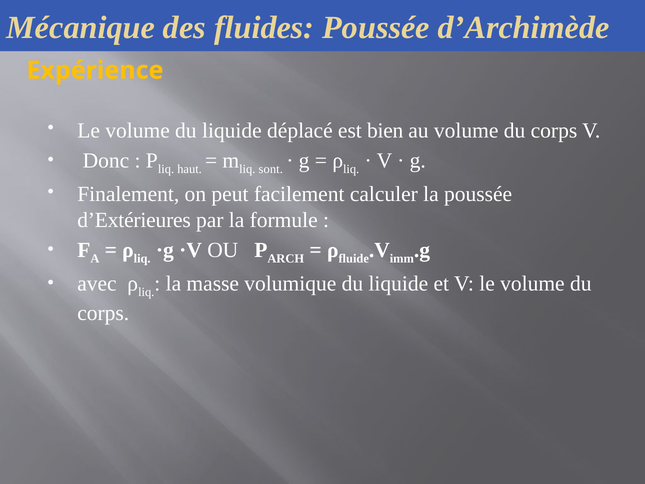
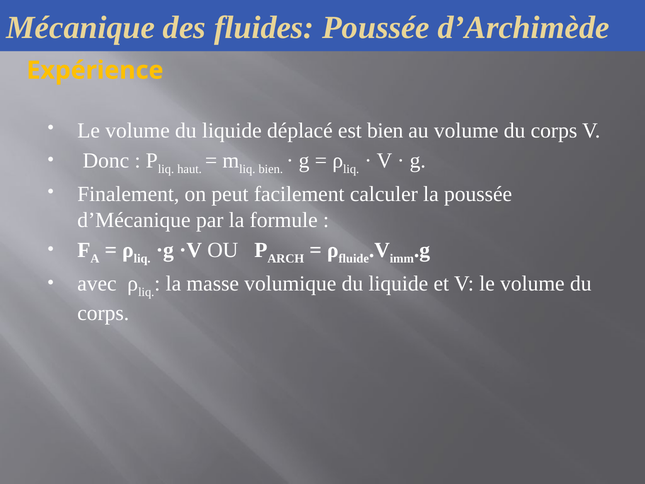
sont at (271, 169): sont -> bien
d’Extérieures: d’Extérieures -> d’Mécanique
